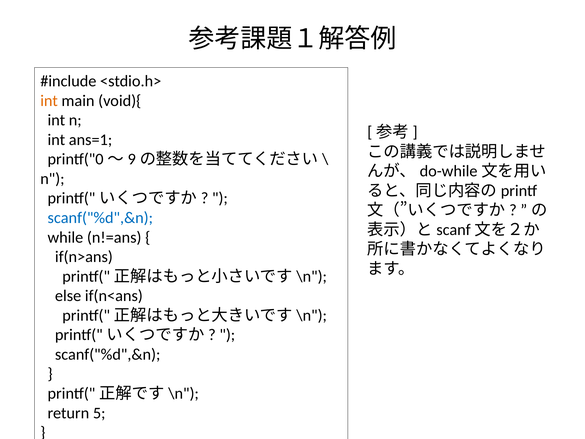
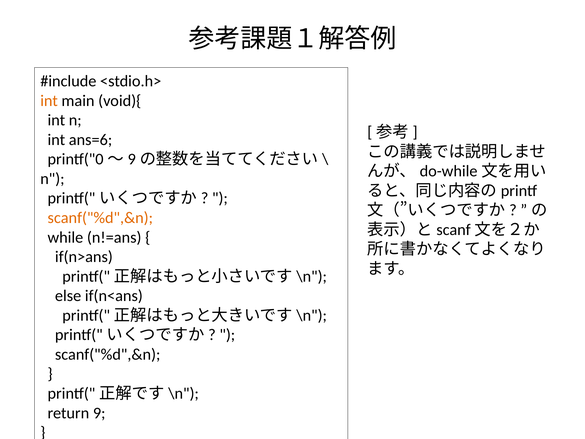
ans=1: ans=1 -> ans=6
scanf("%d",&n at (100, 218) colour: blue -> orange
5: 5 -> 9
